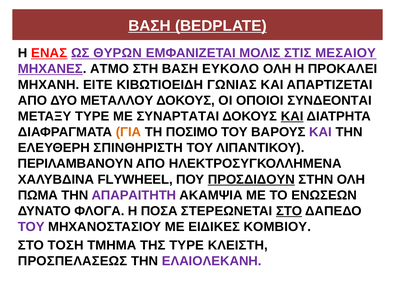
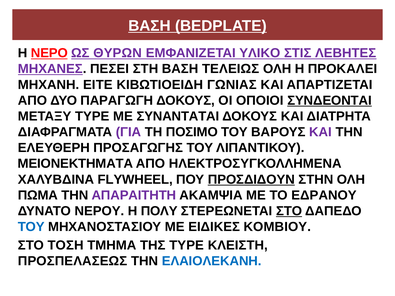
ΕΝΑΣ: ΕΝΑΣ -> ΝΕΡΟ
ΜΟΛΙΣ: ΜΟΛΙΣ -> ΥΛΙΚΟ
ΜΕΣΑΙΟΥ: ΜΕΣΑΙΟΥ -> ΛΕΒΗΤΕΣ
ΑΤΜΟ: ΑΤΜΟ -> ΠΕΣΕΙ
ΕΥΚΟΛΟ: ΕΥΚΟΛΟ -> ΤΕΛΕΙΩΣ
ΜΕΤΑΛΛΟΥ: ΜΕΤΑΛΛΟΥ -> ΠΑΡΑΓΩΓΗ
ΣΥΝΔΕΟΝΤΑΙ underline: none -> present
ΣΥΝΑΡΤΑΤΑΙ: ΣΥΝΑΡΤΑΤΑΙ -> ΣΥΝΑΝΤΑΤΑΙ
ΚΑΙ at (292, 116) underline: present -> none
ΓΙΑ colour: orange -> purple
ΣΠΙΝΘΗΡΙΣΤΗ: ΣΠΙΝΘΗΡΙΣΤΗ -> ΠΡΟΣΑΓΩΓΗΣ
ΠΕΡΙΛΑΜΒΑΝΟΥΝ: ΠΕΡΙΛΑΜΒΑΝΟΥΝ -> ΜΕΙΟΝΕΚΤΗΜΑΤΑ
ΕΝΩΣΕΩΝ: ΕΝΩΣΕΩΝ -> ΕΔΡΑΝΟΥ
ΦΛΟΓΑ: ΦΛΟΓΑ -> ΝΕΡΟΥ
ΠΟΣΑ: ΠΟΣΑ -> ΠΟΛΥ
ΤΟΥ at (31, 227) colour: purple -> blue
ΕΛΑΙΟΛΕΚΑΝΗ colour: purple -> blue
